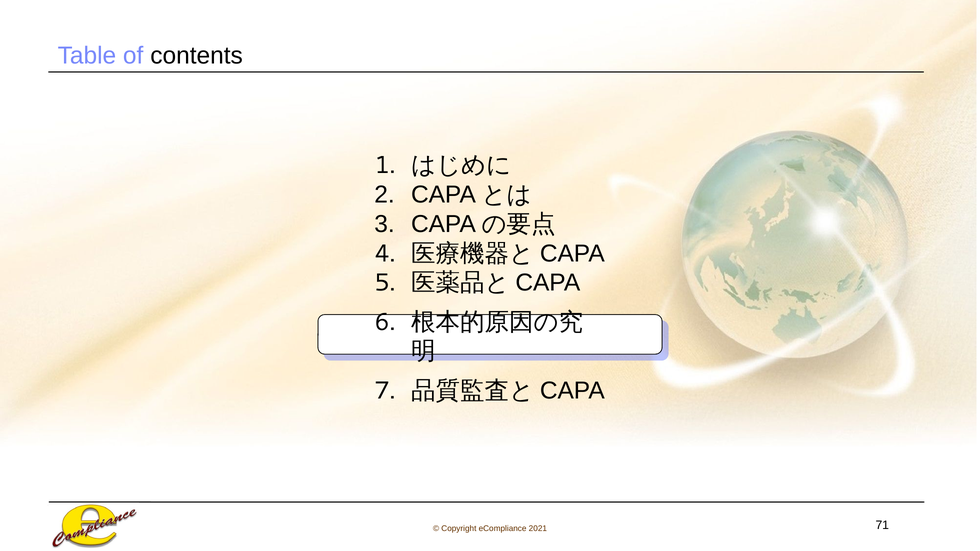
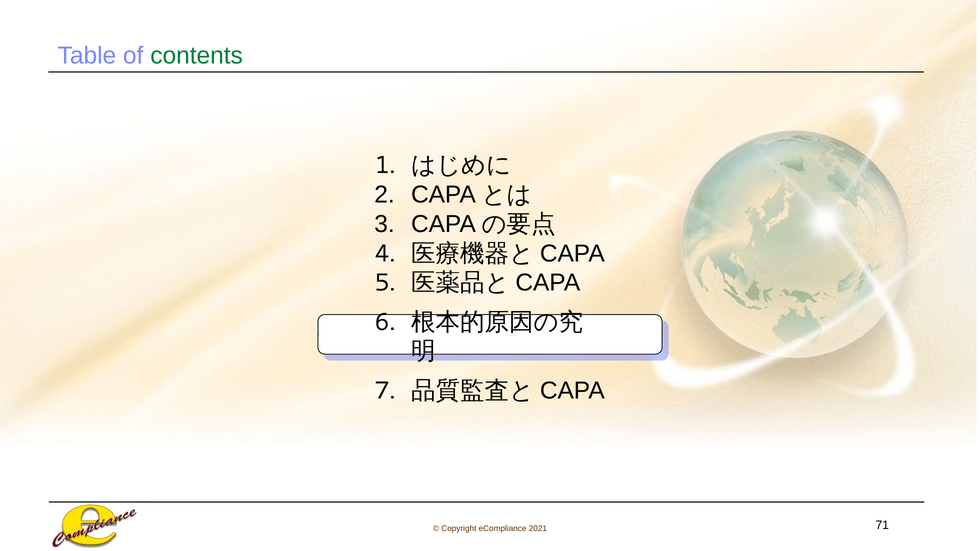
contents colour: black -> green
